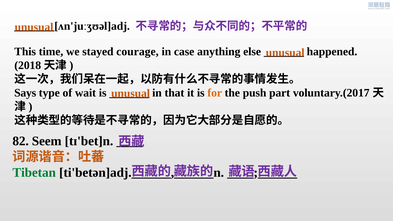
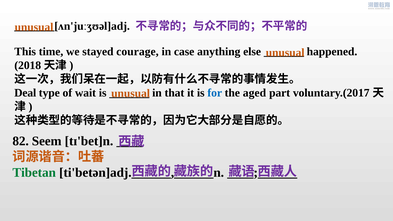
Says: Says -> Deal
for colour: orange -> blue
push: push -> aged
